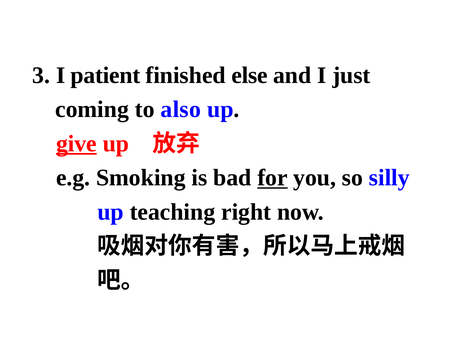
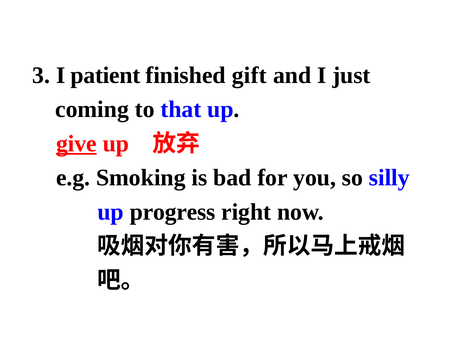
else: else -> gift
also: also -> that
for underline: present -> none
teaching: teaching -> progress
